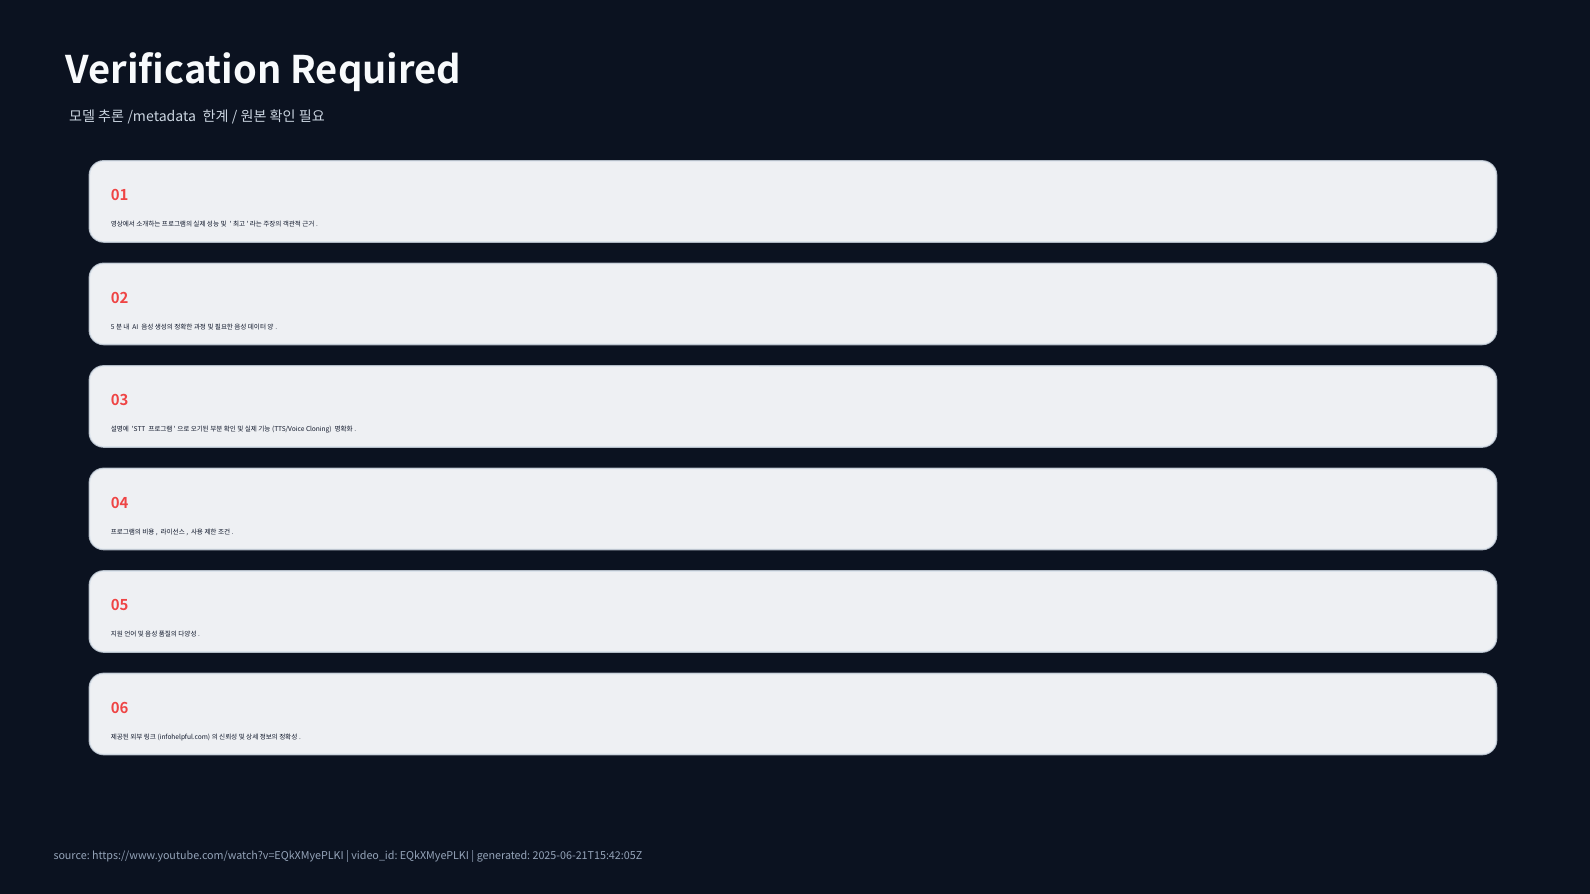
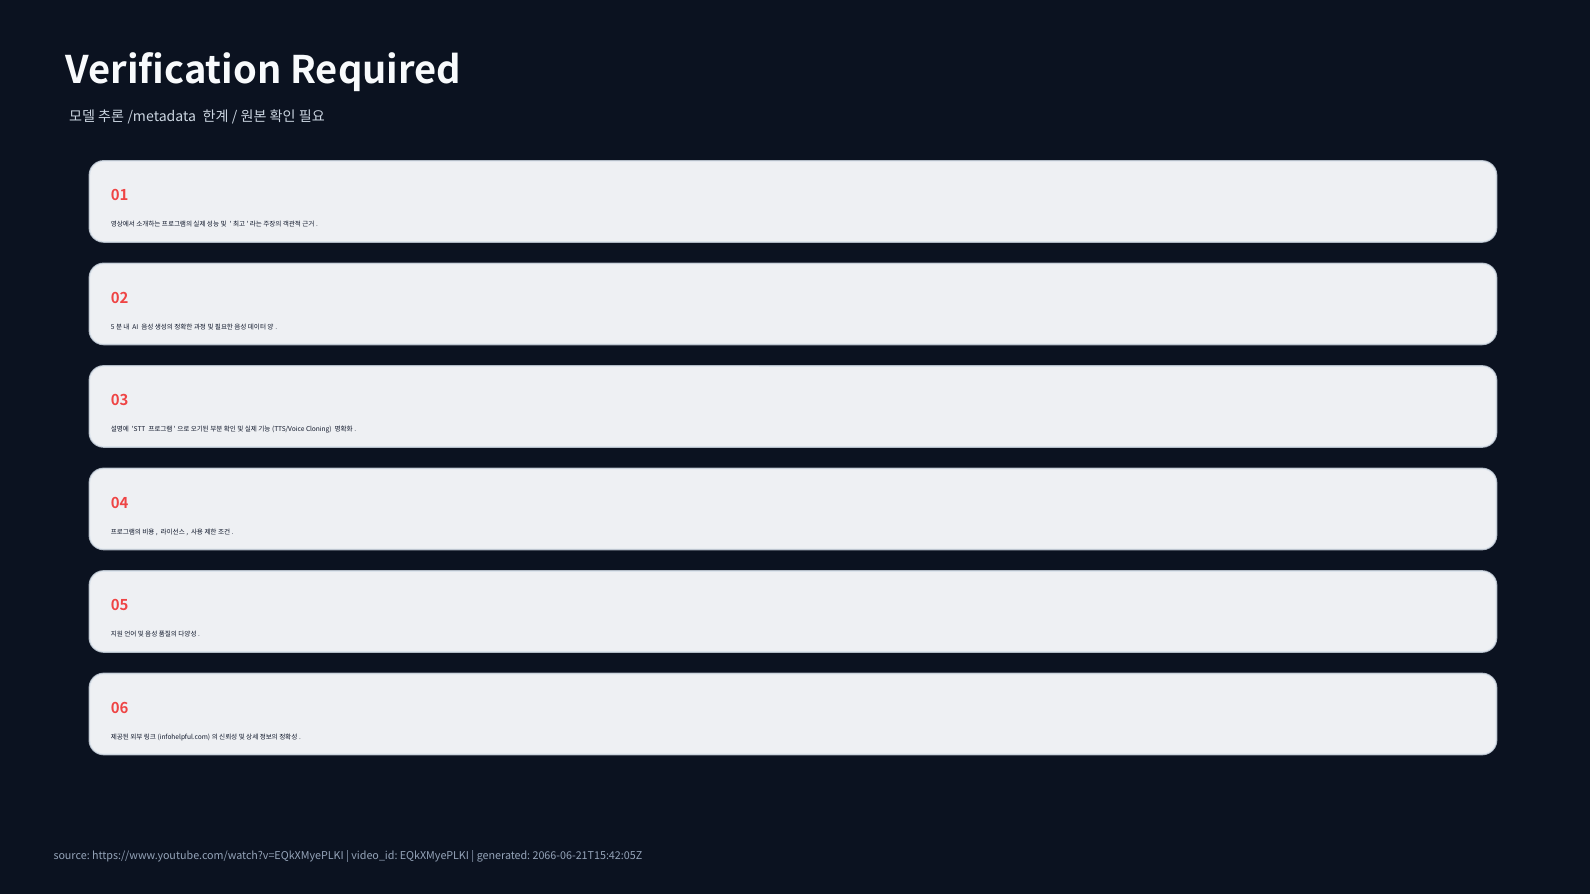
2025-06-21T15:42:05Z: 2025-06-21T15:42:05Z -> 2066-06-21T15:42:05Z
